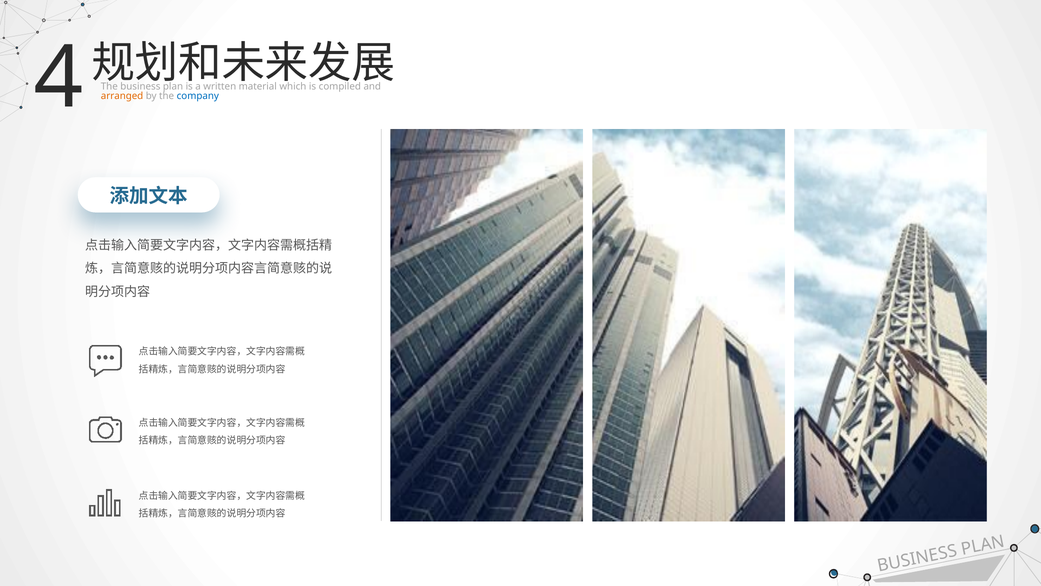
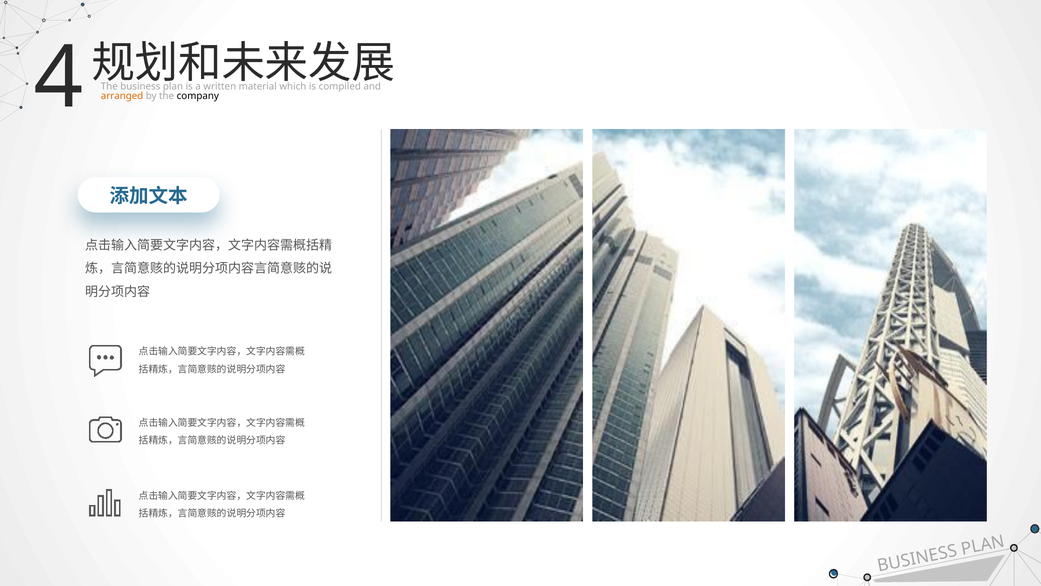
company colour: blue -> black
